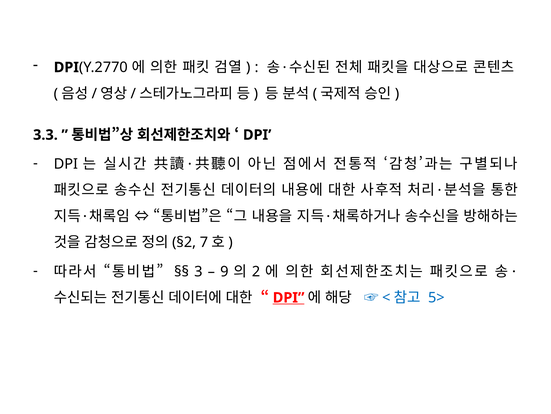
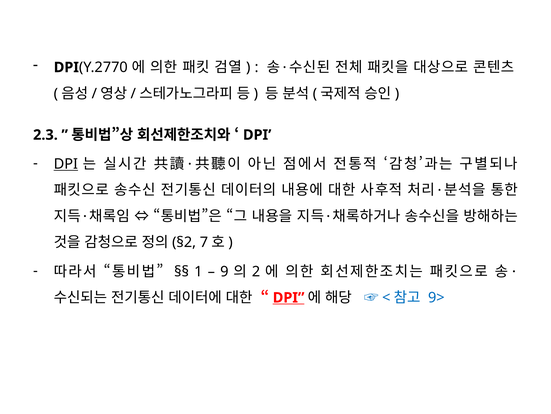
3.3: 3.3 -> 2.3
DPI at (66, 164) underline: none -> present
3: 3 -> 1
5>: 5> -> 9>
